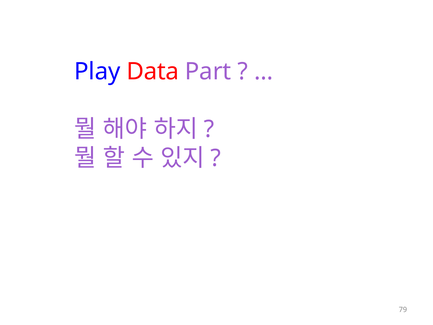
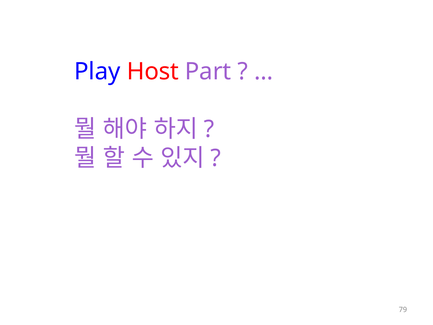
Data: Data -> Host
